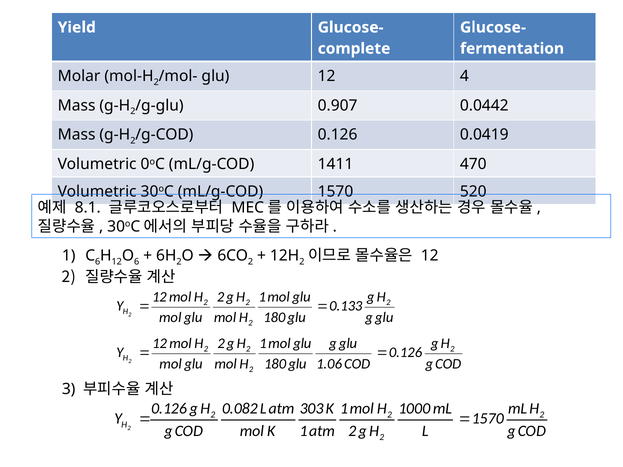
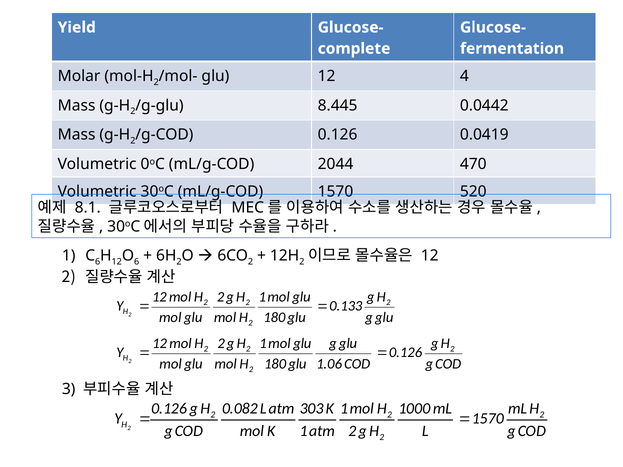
0.907: 0.907 -> 8.445
1411: 1411 -> 2044
